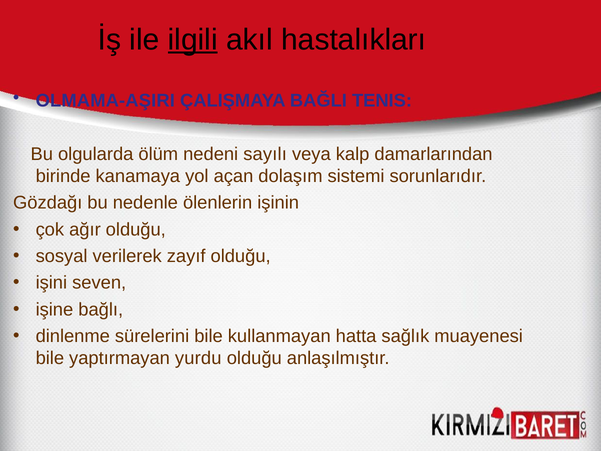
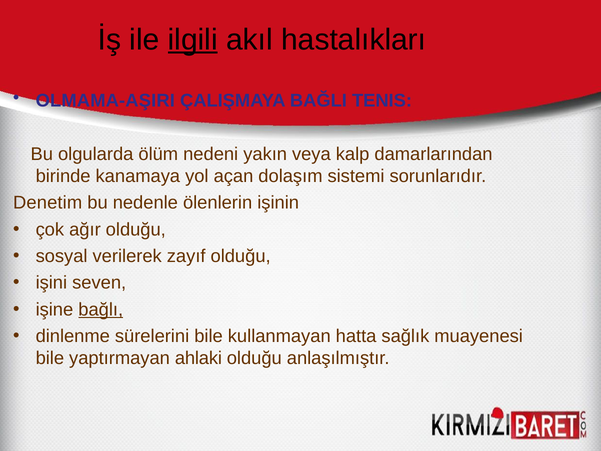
sayılı: sayılı -> yakın
Gözdağı: Gözdağı -> Denetim
bağlı underline: none -> present
yurdu: yurdu -> ahlaki
